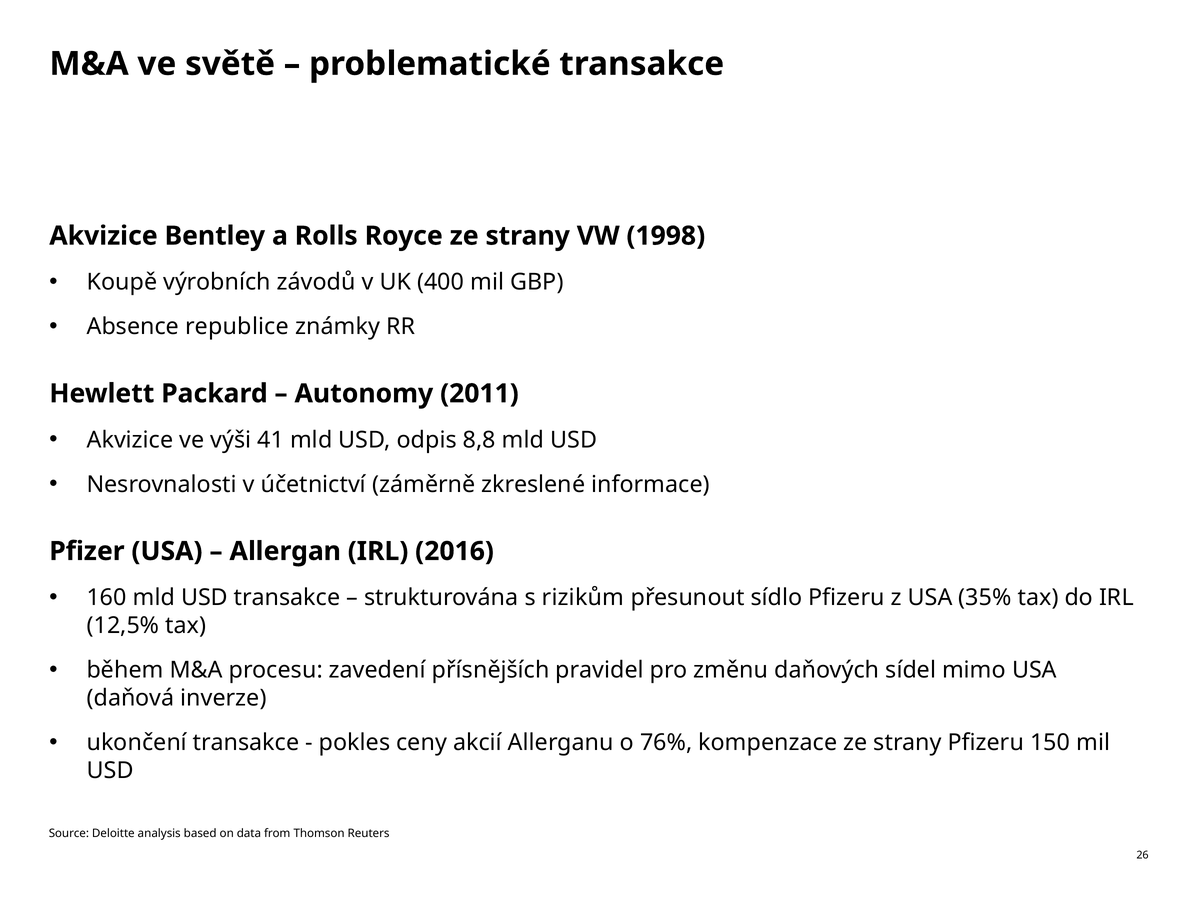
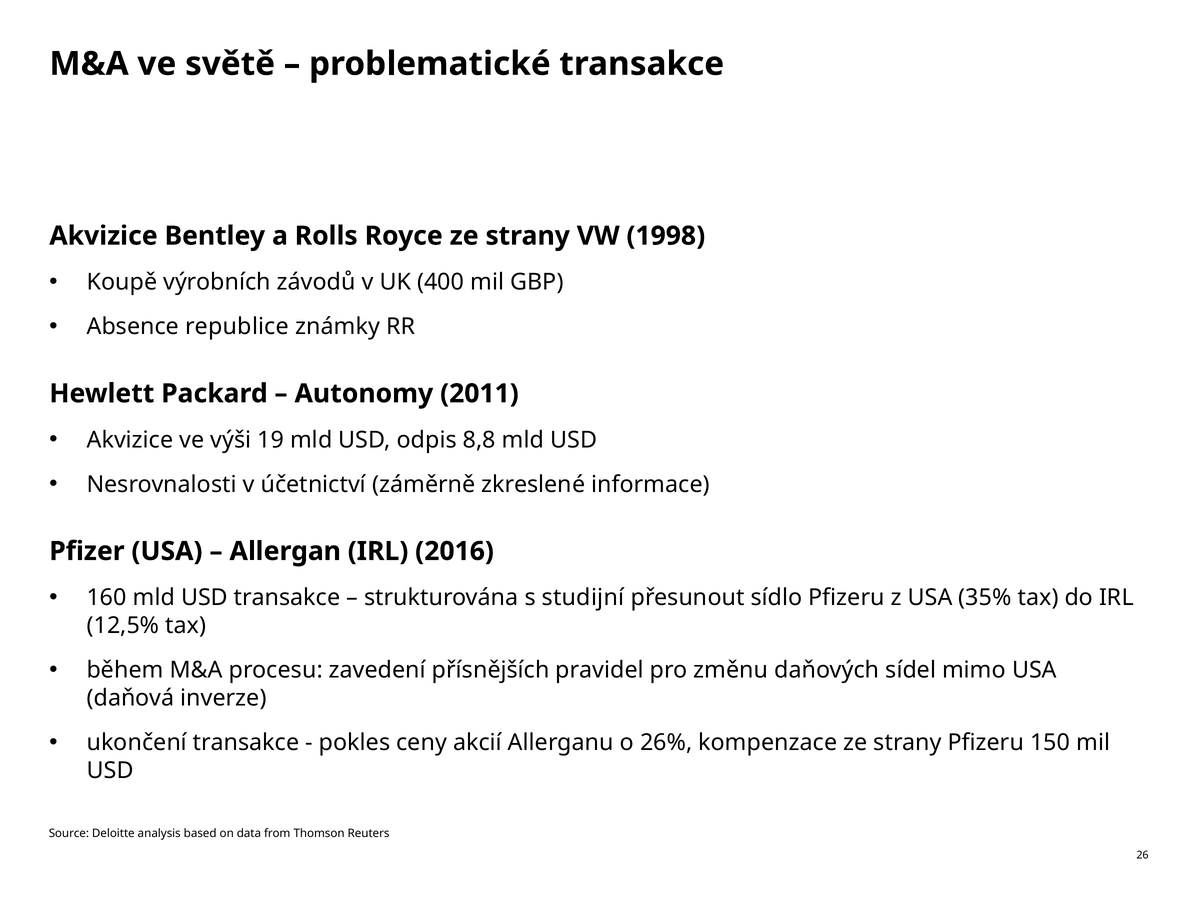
41: 41 -> 19
rizikům: rizikům -> studijní
76%: 76% -> 26%
